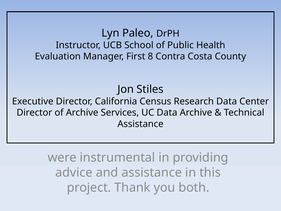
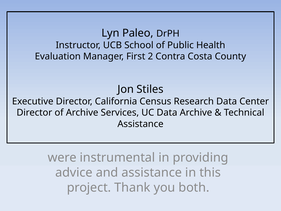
8: 8 -> 2
